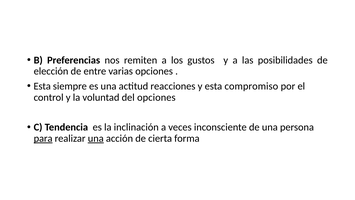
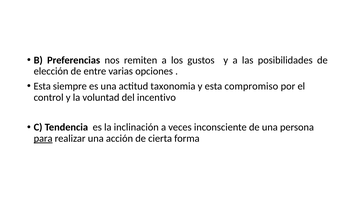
reacciones: reacciones -> taxonomia
del opciones: opciones -> incentivo
una at (96, 138) underline: present -> none
